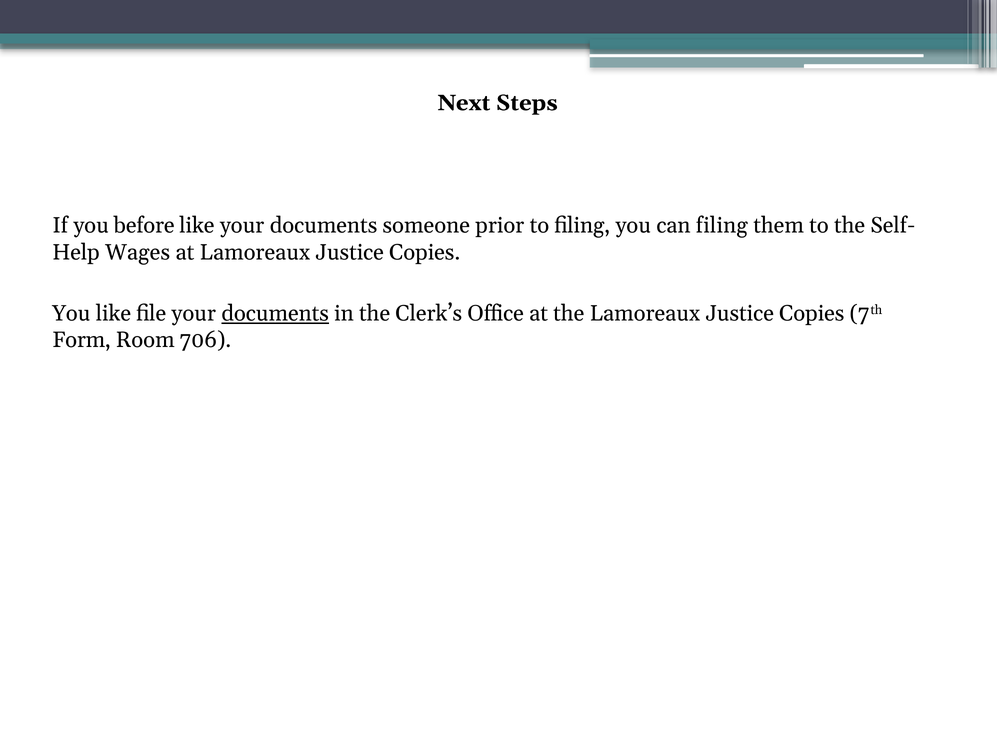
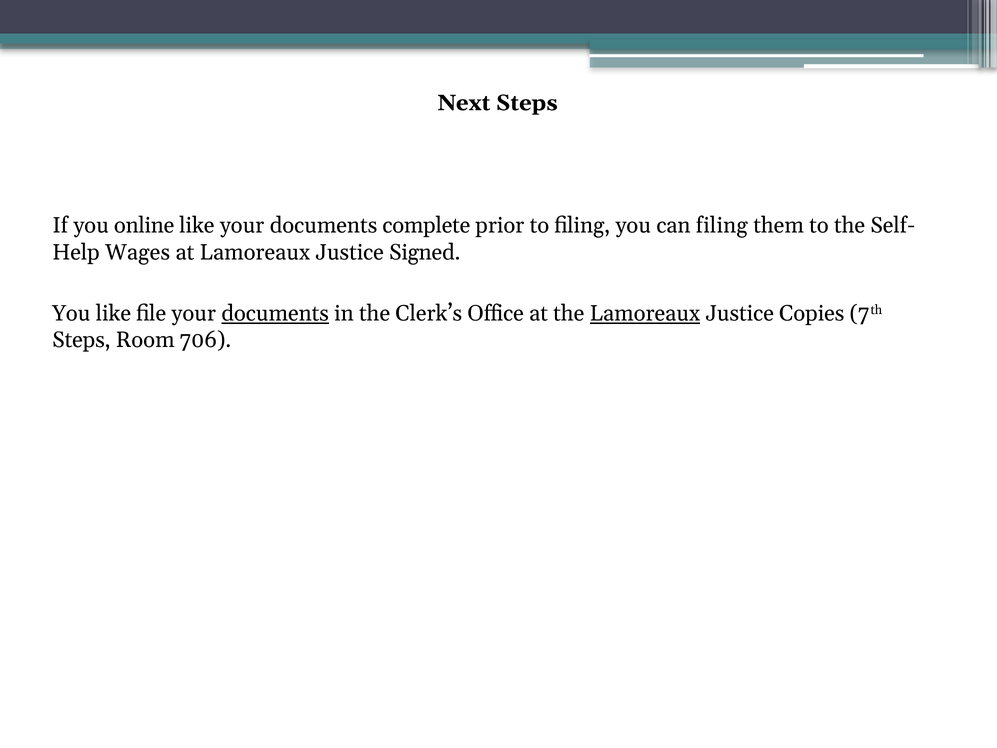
before: before -> online
someone: someone -> complete
at Lamoreaux Justice Copies: Copies -> Signed
Lamoreaux at (645, 314) underline: none -> present
Form at (82, 340): Form -> Steps
